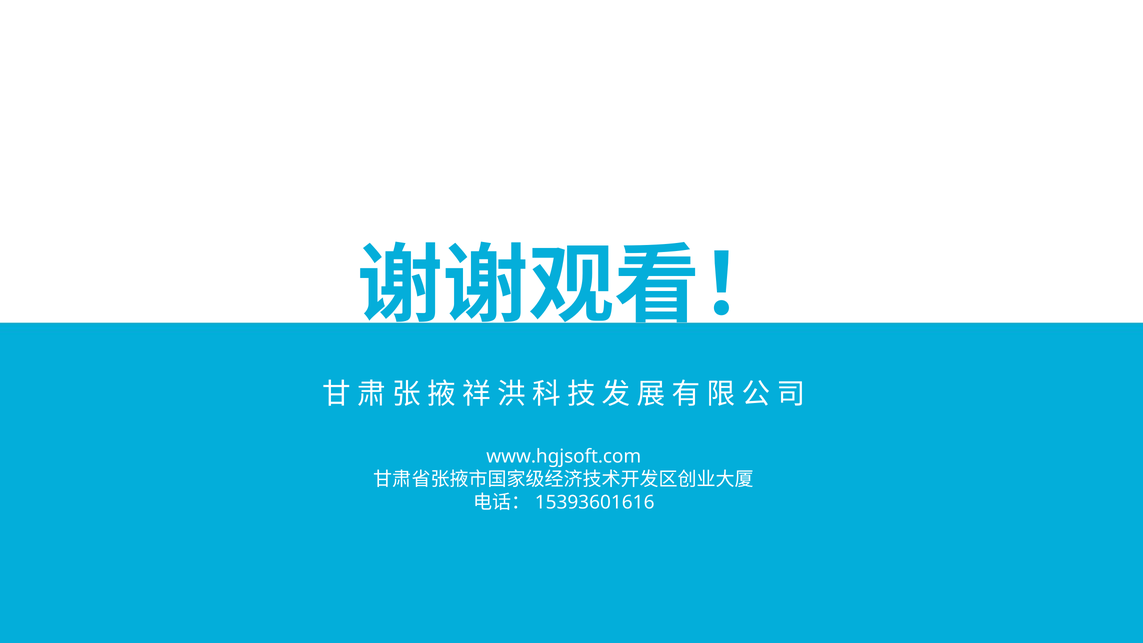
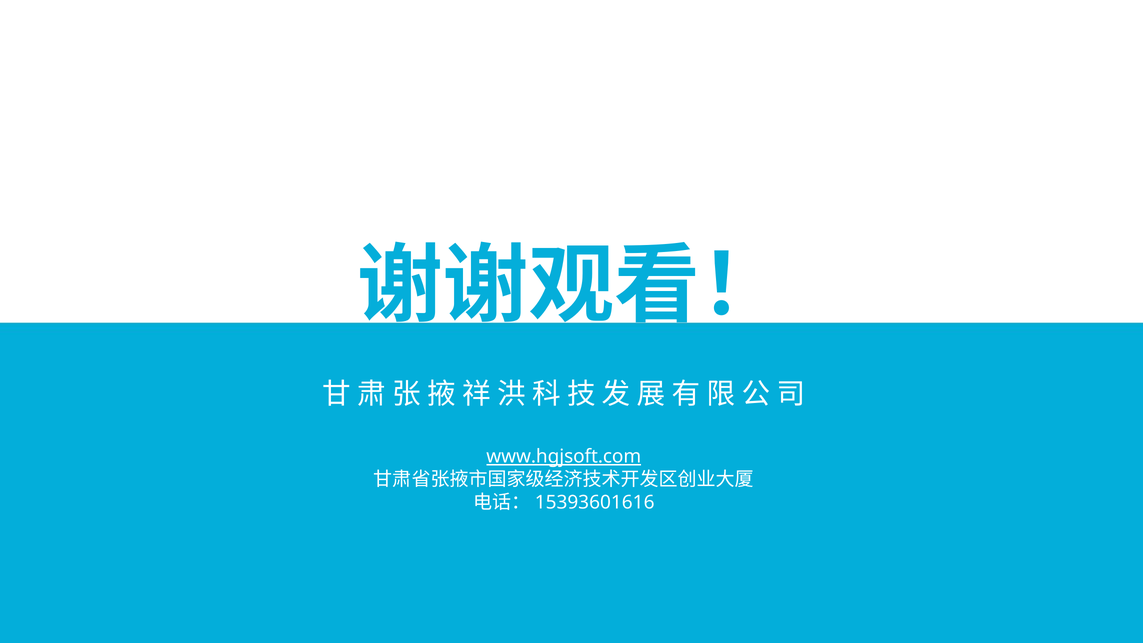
www.hgjsoft.com underline: none -> present
